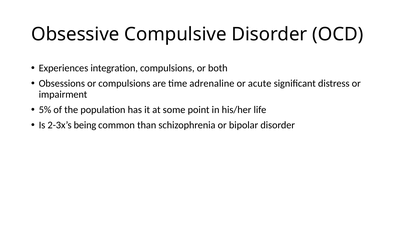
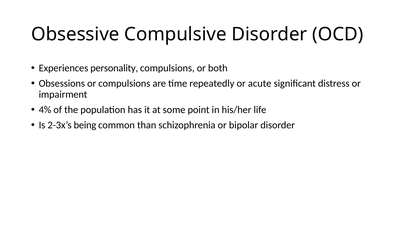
integration: integration -> personality
adrenaline: adrenaline -> repeatedly
5%: 5% -> 4%
